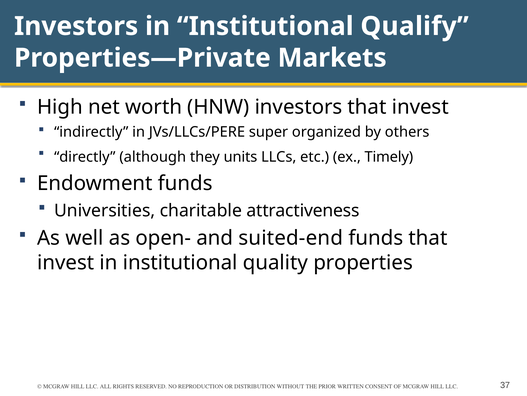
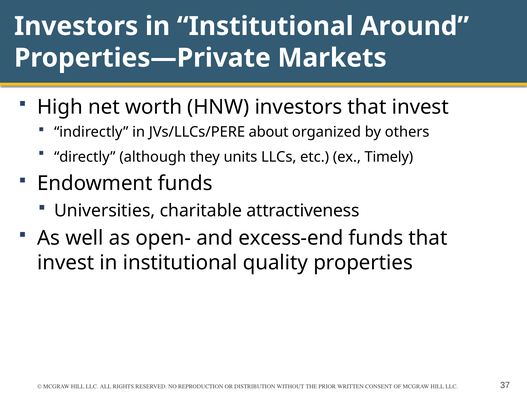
Qualify: Qualify -> Around
super: super -> about
suited-end: suited-end -> excess-end
